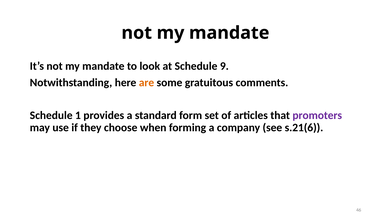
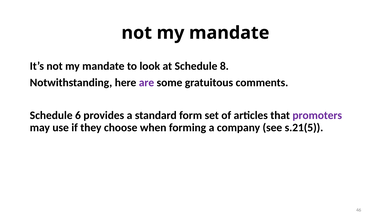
9: 9 -> 8
are colour: orange -> purple
1: 1 -> 6
s.21(6: s.21(6 -> s.21(5
